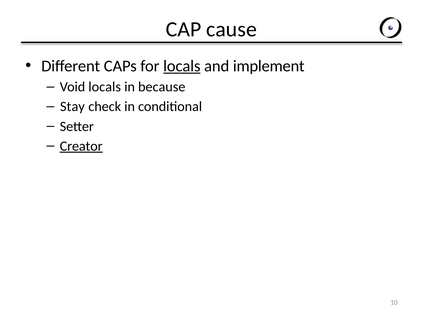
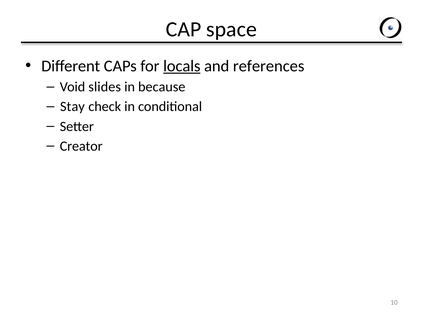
cause: cause -> space
implement: implement -> references
Void locals: locals -> slides
Creator underline: present -> none
